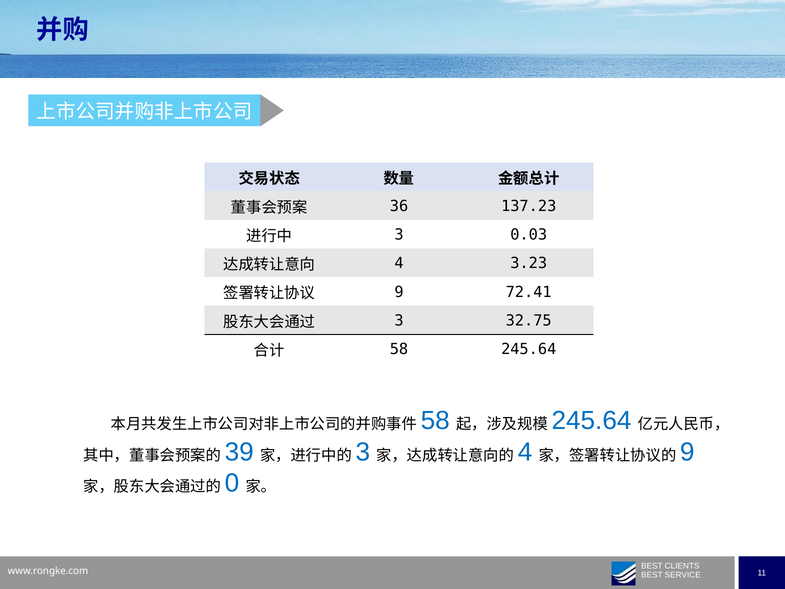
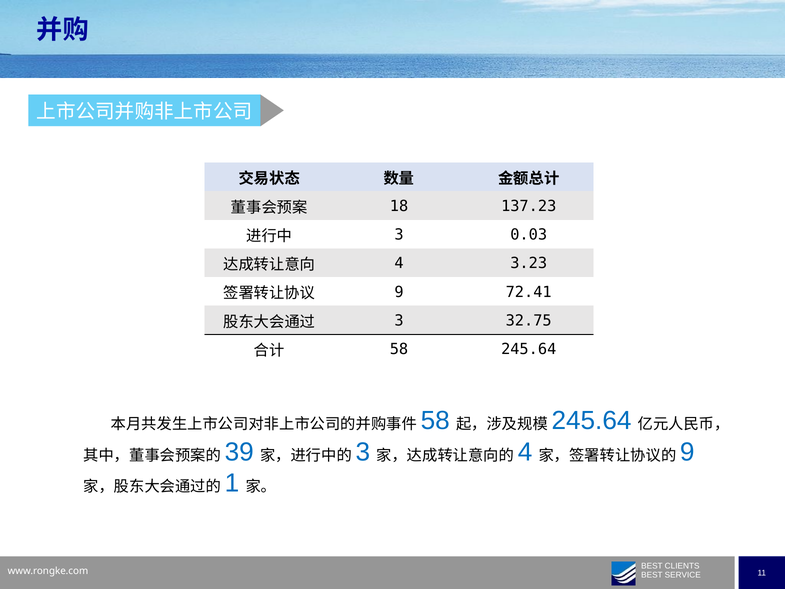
36: 36 -> 18
0: 0 -> 1
